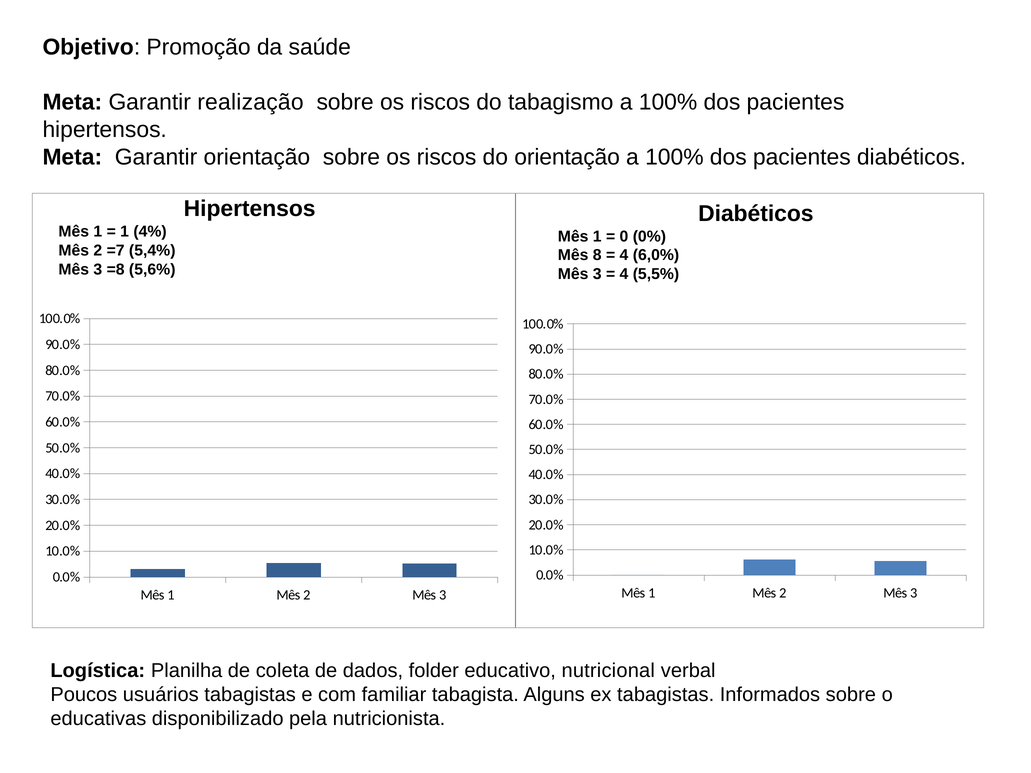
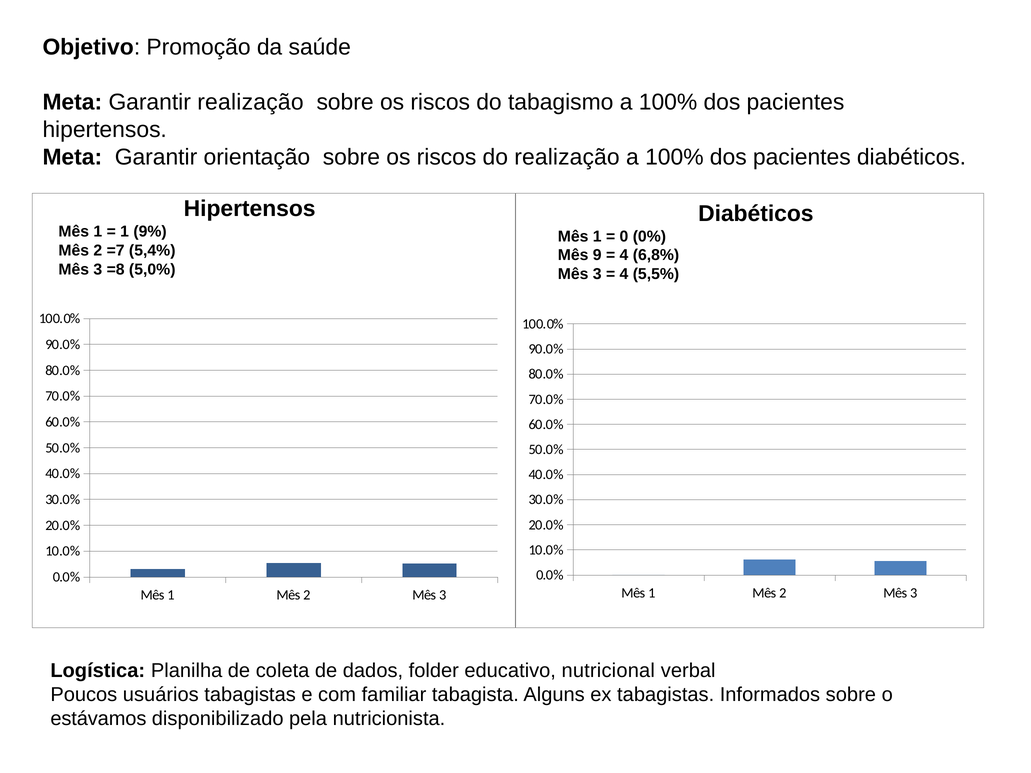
do orientação: orientação -> realização
4%: 4% -> 9%
8: 8 -> 9
6,0%: 6,0% -> 6,8%
5,6%: 5,6% -> 5,0%
educativas: educativas -> estávamos
